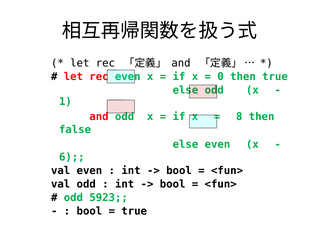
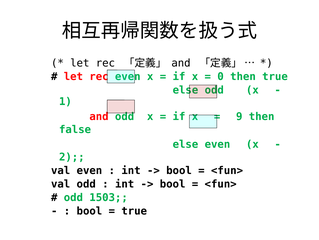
8: 8 -> 9
6: 6 -> 2
5923: 5923 -> 1503
